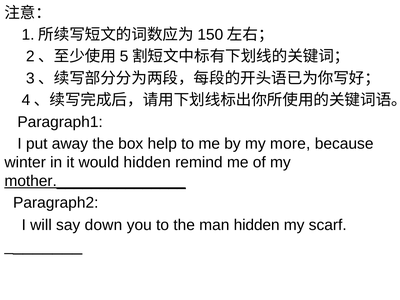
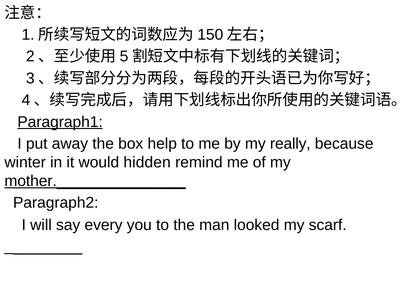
Paragraph1 underline: none -> present
more: more -> really
down: down -> every
man hidden: hidden -> looked
